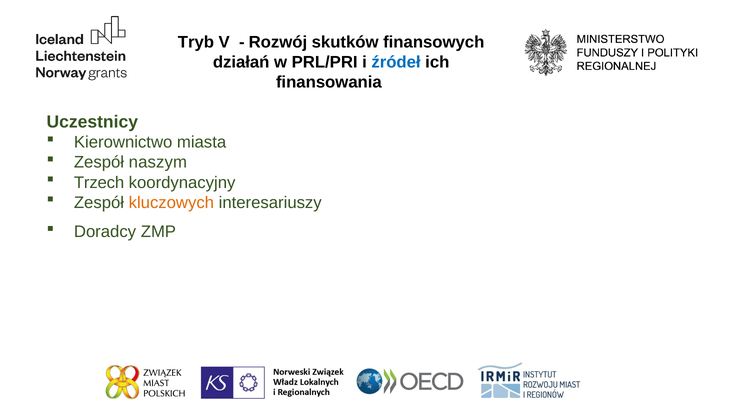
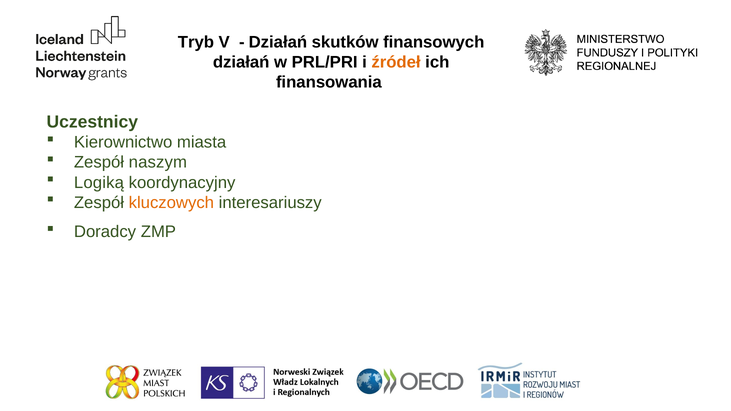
Rozwój at (278, 42): Rozwój -> Działań
źródeł colour: blue -> orange
Trzech: Trzech -> Logiką
